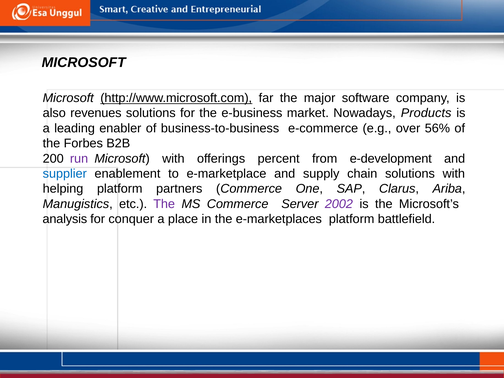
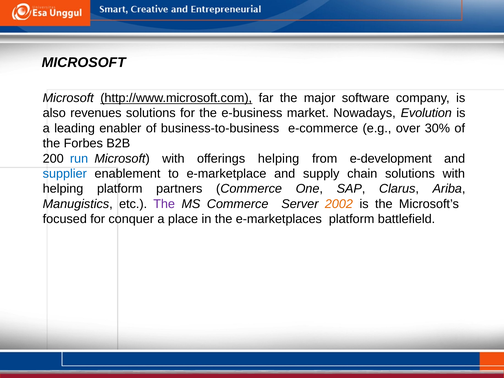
Products: Products -> Evolution
56%: 56% -> 30%
run colour: purple -> blue
offerings percent: percent -> helping
2002 colour: purple -> orange
analysis: analysis -> focused
